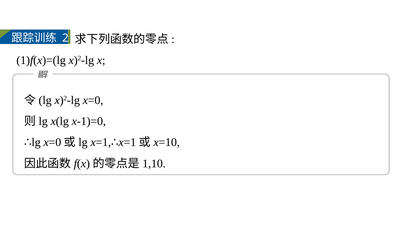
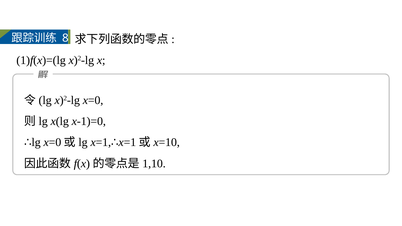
2: 2 -> 8
